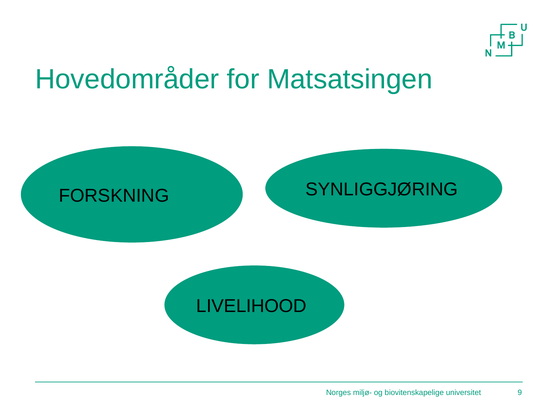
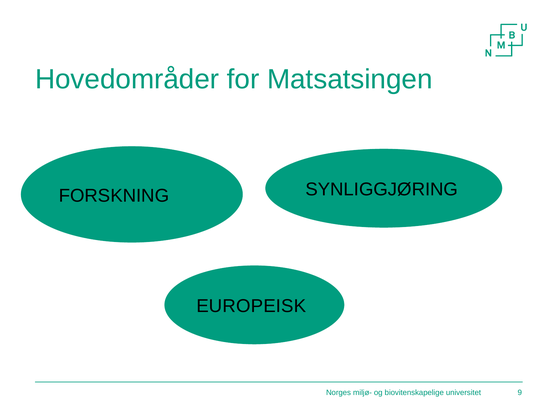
LIVELIHOOD: LIVELIHOOD -> EUROPEISK
